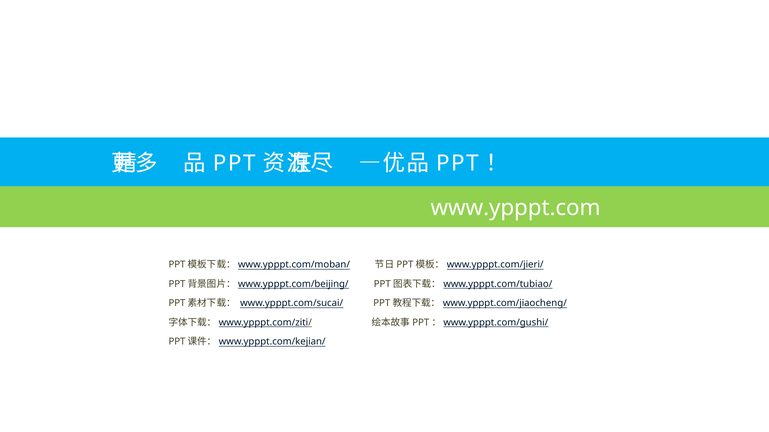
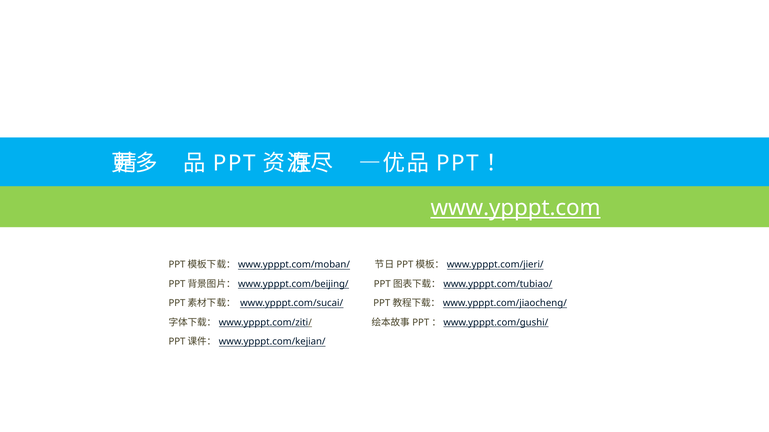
www.ypppt.com underline: none -> present
